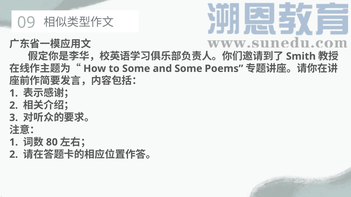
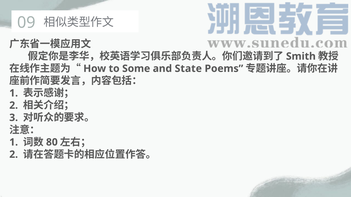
and Some: Some -> State
